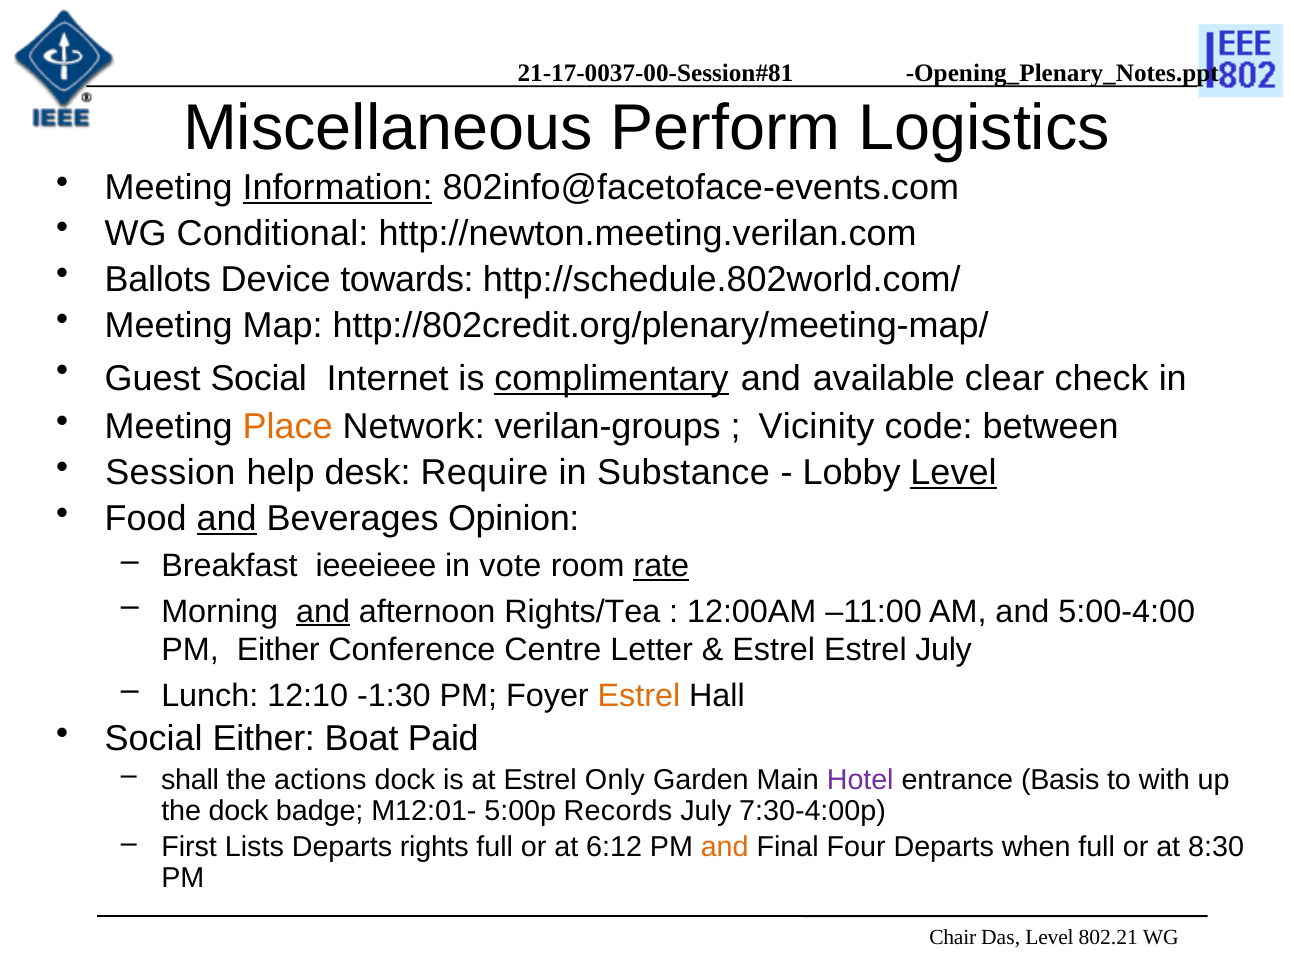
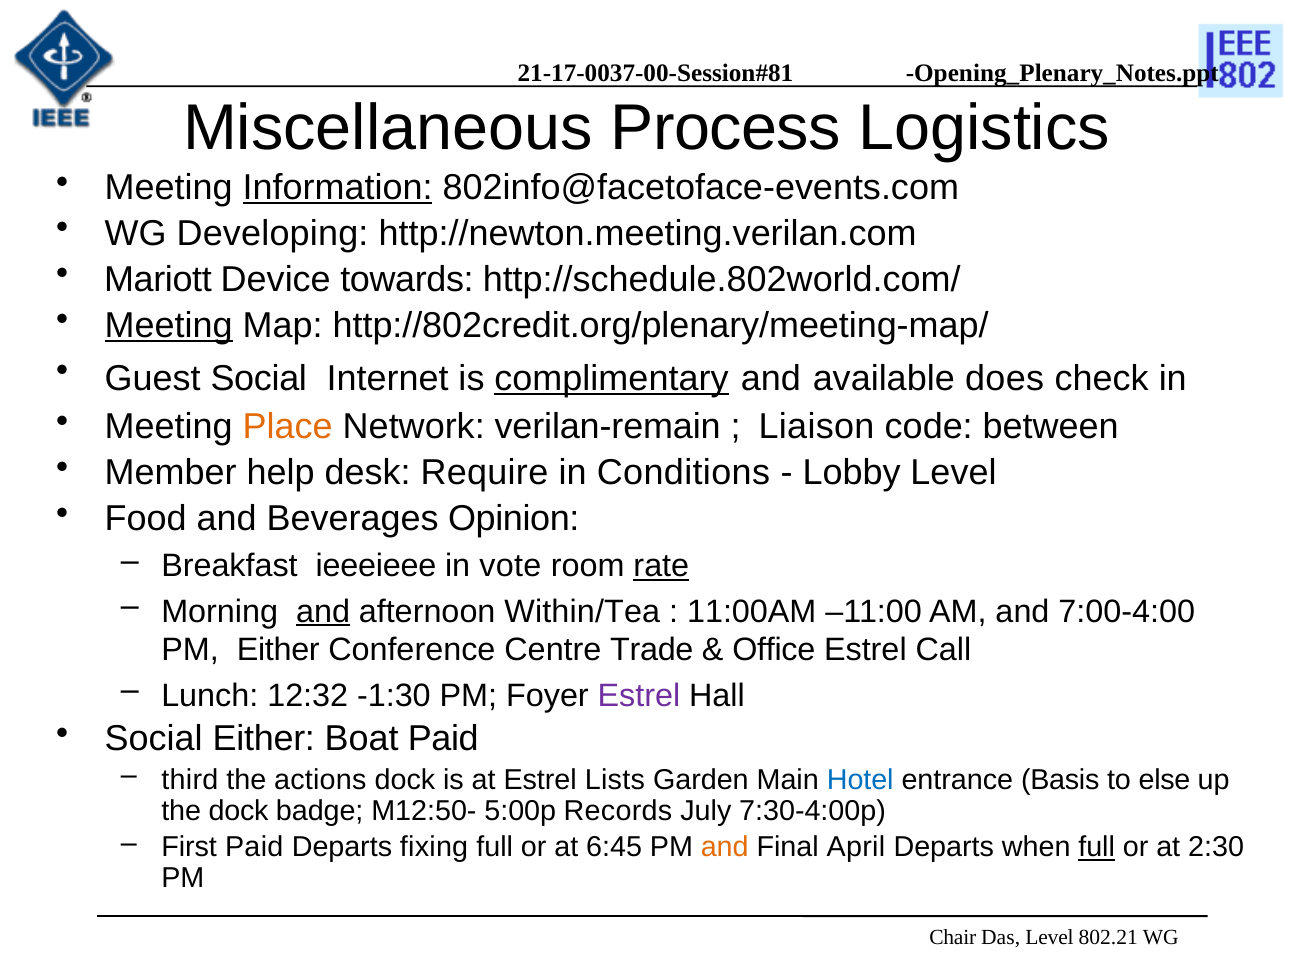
Perform: Perform -> Process
Conditional: Conditional -> Developing
Ballots: Ballots -> Mariott
Meeting at (169, 325) underline: none -> present
clear: clear -> does
verilan-groups: verilan-groups -> verilan-remain
Vicinity: Vicinity -> Liaison
Session: Session -> Member
Substance: Substance -> Conditions
Level at (954, 473) underline: present -> none
and at (227, 519) underline: present -> none
Rights/Tea: Rights/Tea -> Within/Tea
12:00AM: 12:00AM -> 11:00AM
5:00-4:00: 5:00-4:00 -> 7:00-4:00
Letter: Letter -> Trade
Estrel at (774, 651): Estrel -> Office
Estrel July: July -> Call
12:10: 12:10 -> 12:32
Estrel at (639, 696) colour: orange -> purple
shall: shall -> third
Only: Only -> Lists
Hotel colour: purple -> blue
with: with -> else
M12:01-: M12:01- -> M12:50-
First Lists: Lists -> Paid
rights: rights -> fixing
6:12: 6:12 -> 6:45
Four: Four -> April
full at (1097, 848) underline: none -> present
8:30: 8:30 -> 2:30
